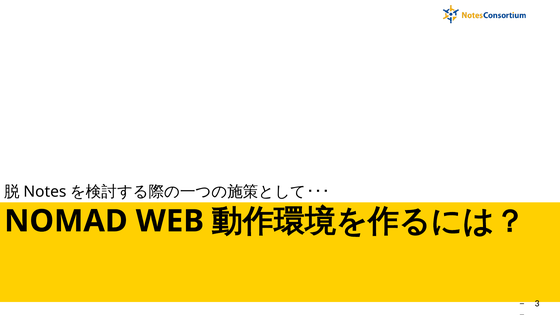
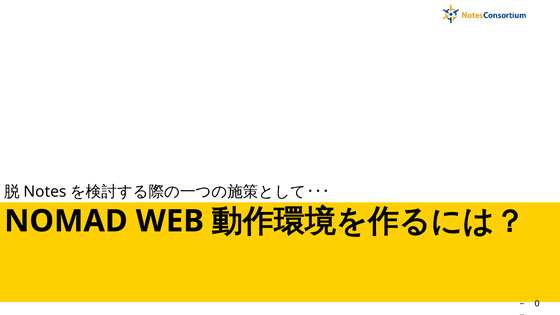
3: 3 -> 0
